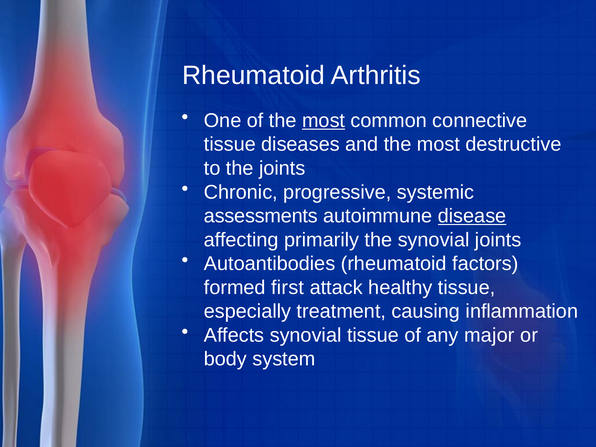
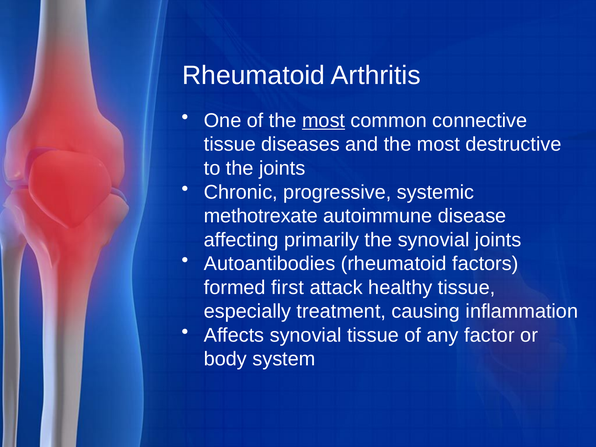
assessments: assessments -> methotrexate
disease underline: present -> none
major: major -> factor
